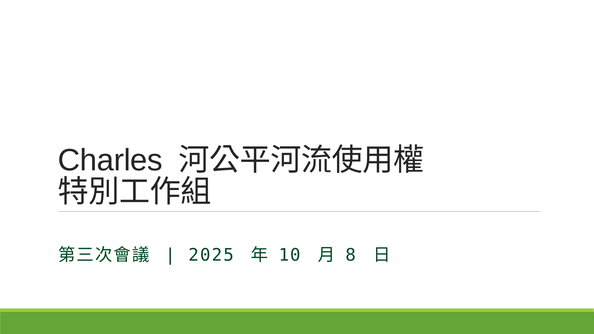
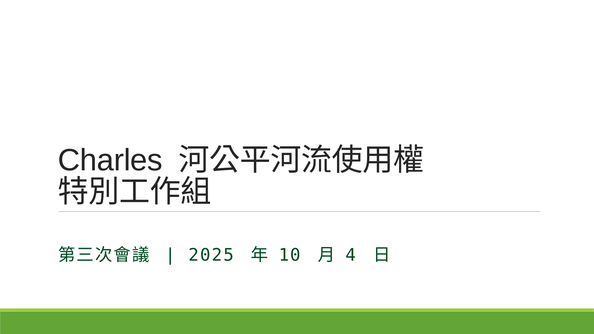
8: 8 -> 4
